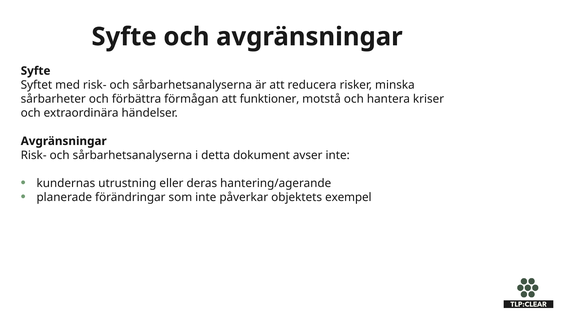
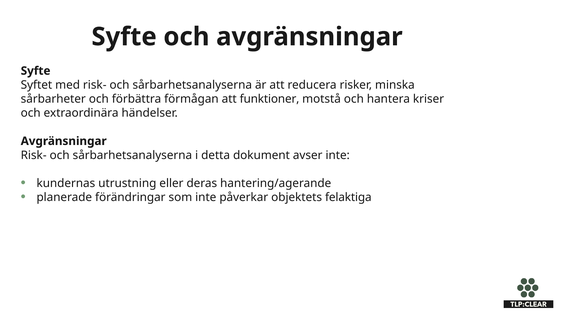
exempel: exempel -> felaktiga
